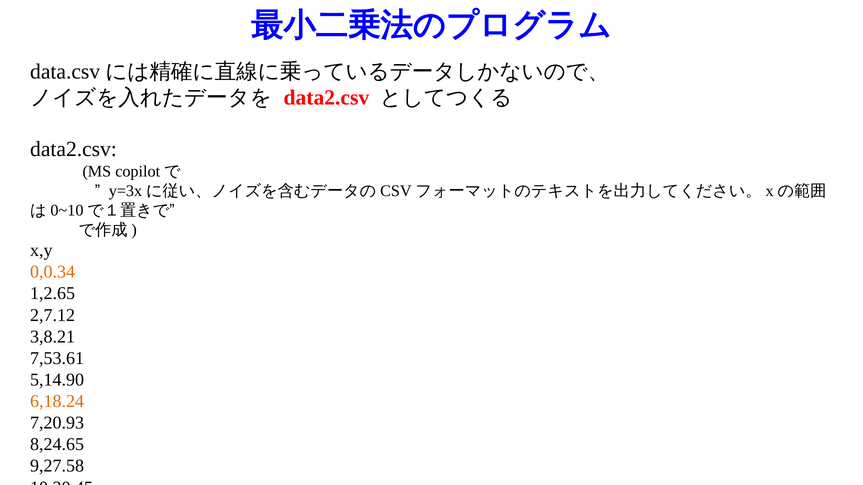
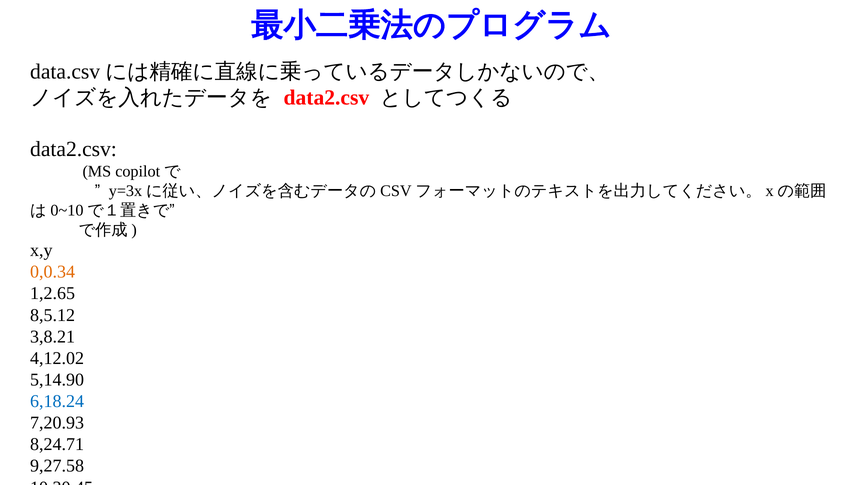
2,7.12: 2,7.12 -> 8,5.12
7,53.61: 7,53.61 -> 4,12.02
6,18.24 colour: orange -> blue
8,24.65: 8,24.65 -> 8,24.71
